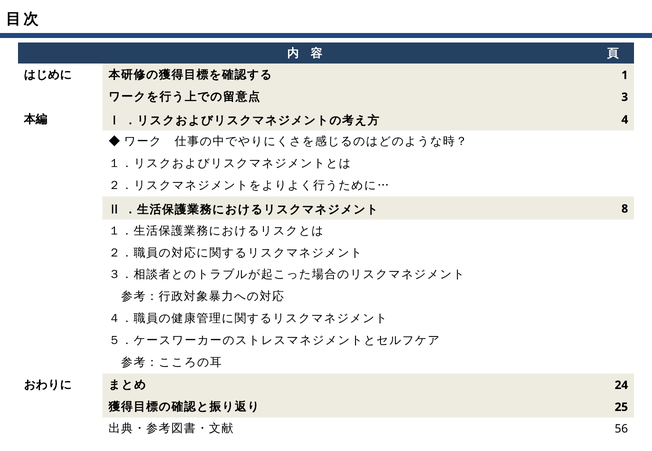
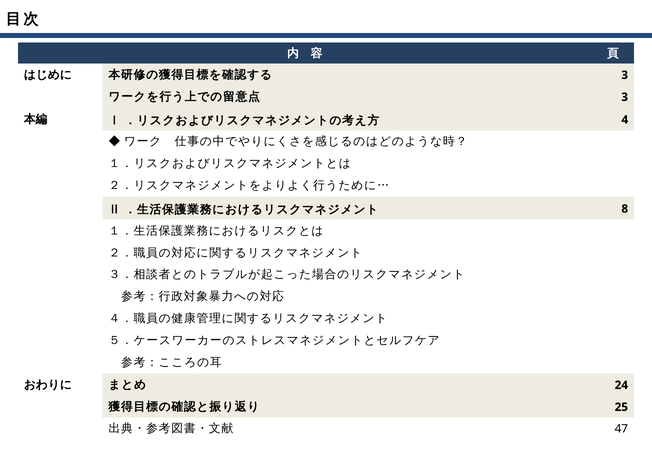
1 at (625, 75): 1 -> 3
56: 56 -> 47
